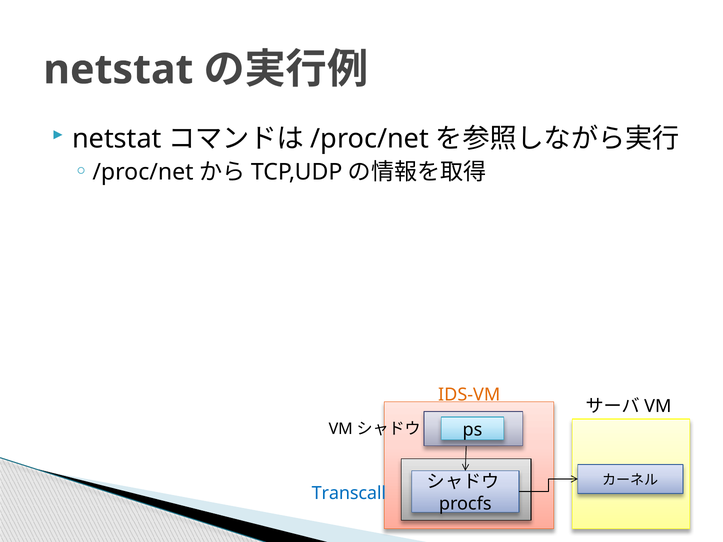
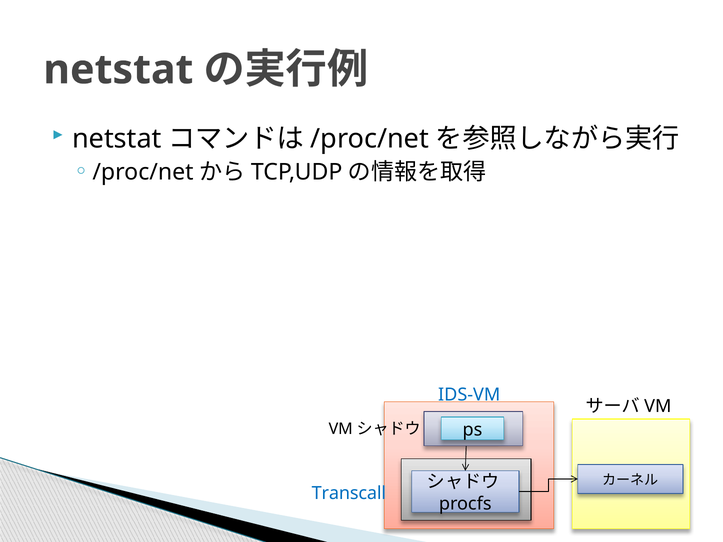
IDS-VM colour: orange -> blue
